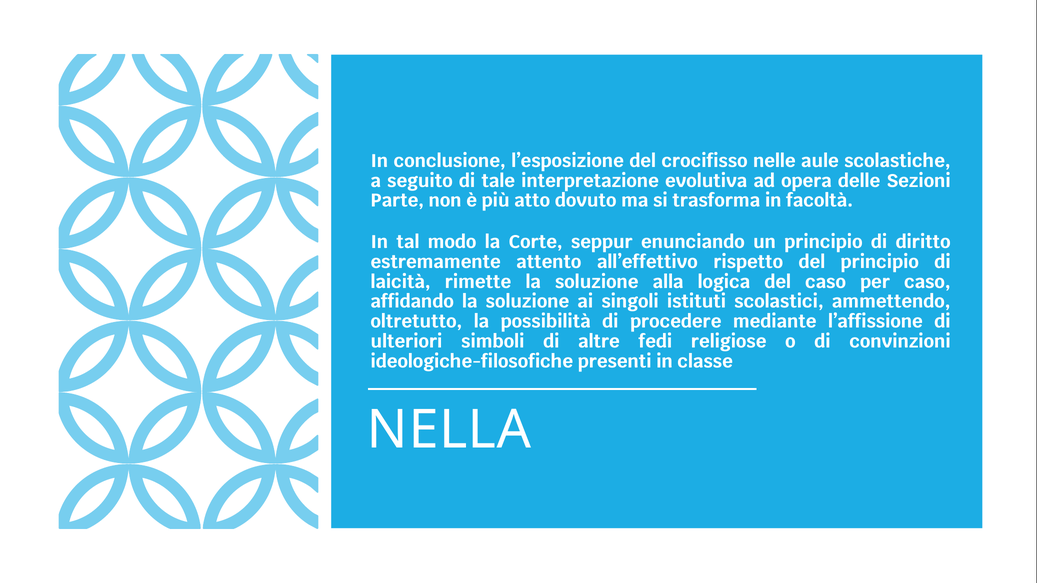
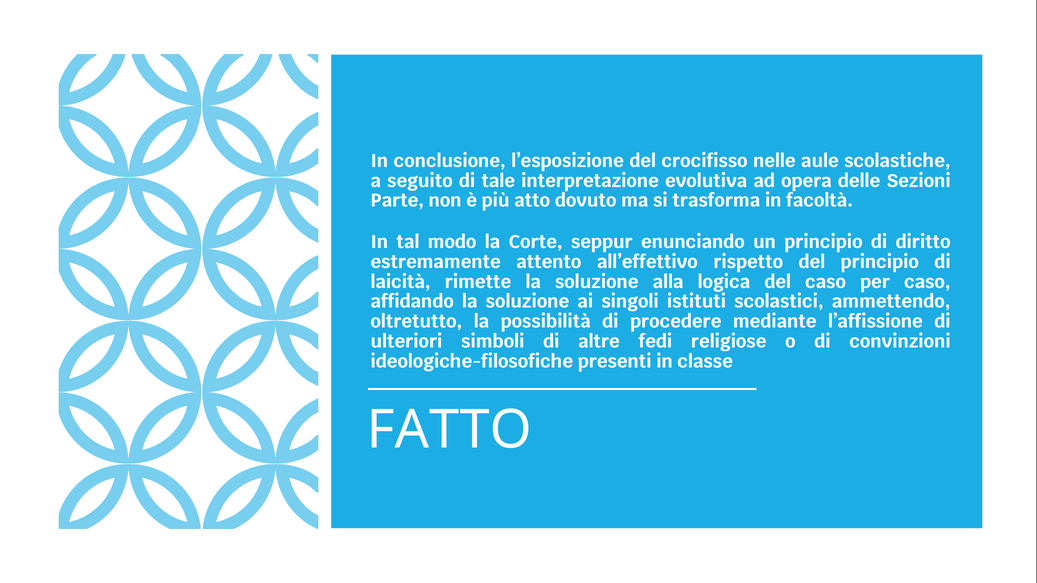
NELLA: NELLA -> FATTO
